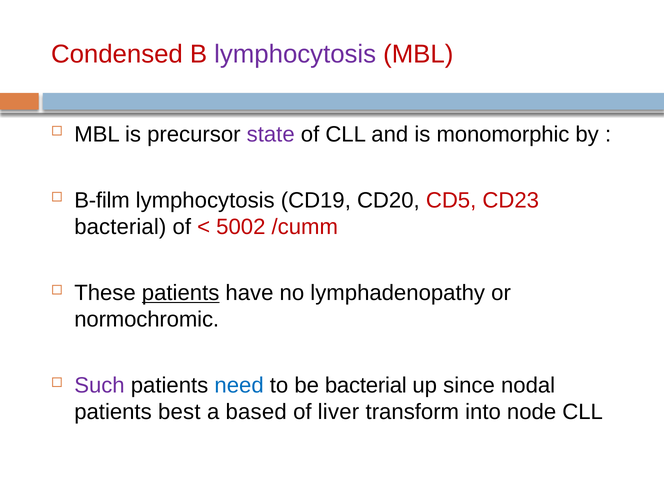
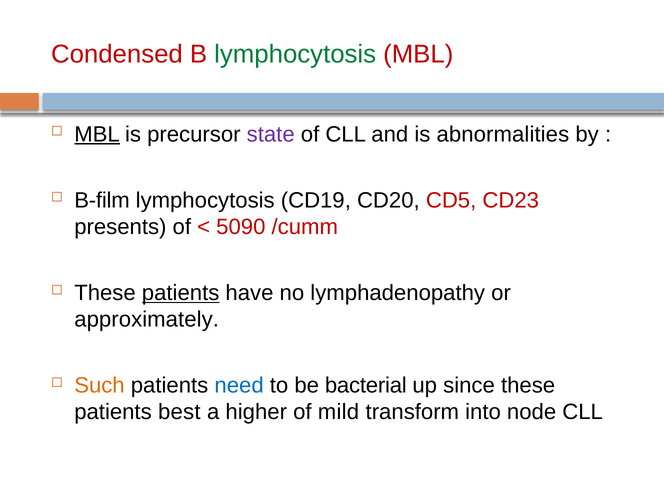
lymphocytosis at (295, 54) colour: purple -> green
MBL at (97, 134) underline: none -> present
monomorphic: monomorphic -> abnormalities
bacterial at (120, 227): bacterial -> presents
5002: 5002 -> 5090
normochromic: normochromic -> approximately
Such colour: purple -> orange
since nodal: nodal -> these
based: based -> higher
liver: liver -> mild
